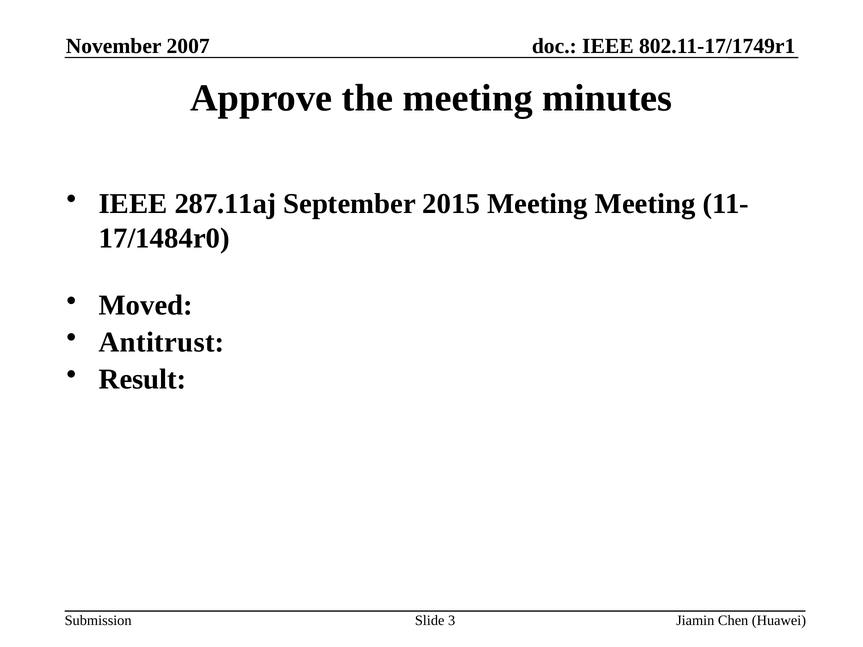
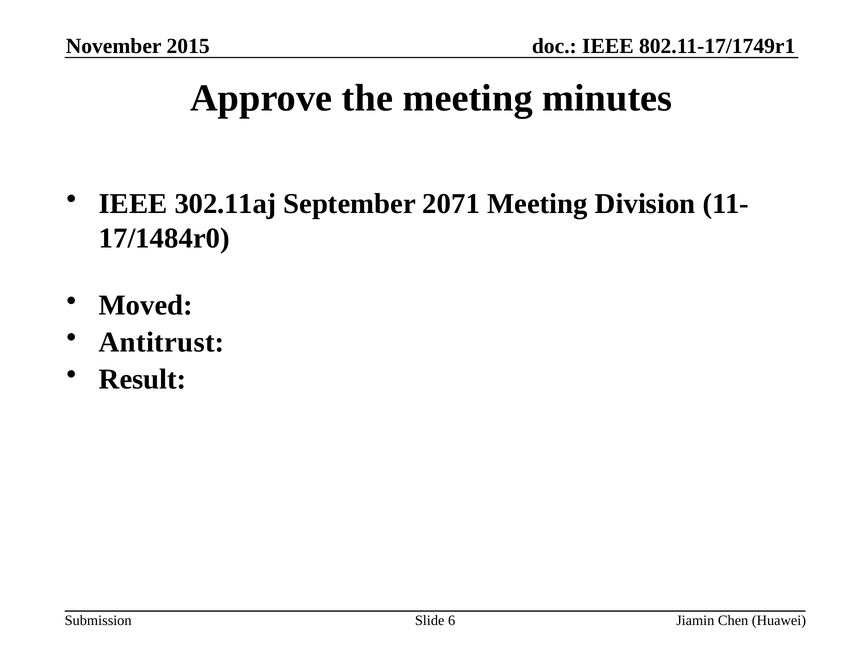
2007: 2007 -> 2015
287.11aj: 287.11aj -> 302.11aj
2015: 2015 -> 2071
Meeting Meeting: Meeting -> Division
3: 3 -> 6
